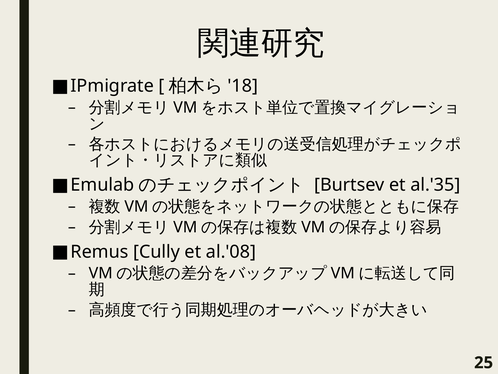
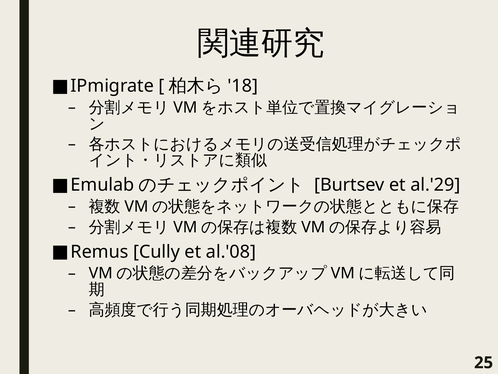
al.'35: al.'35 -> al.'29
